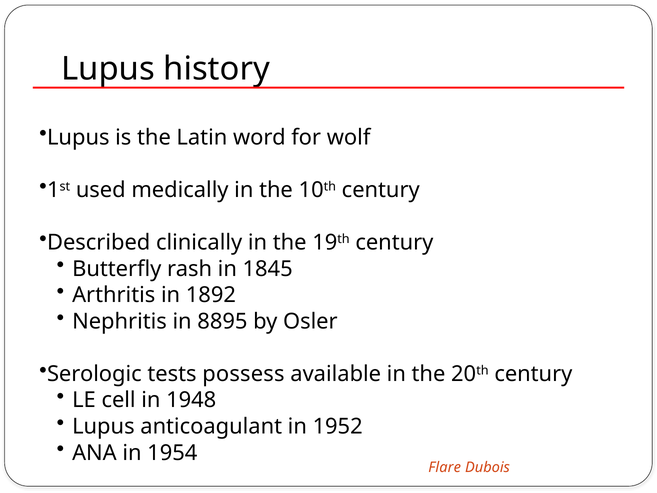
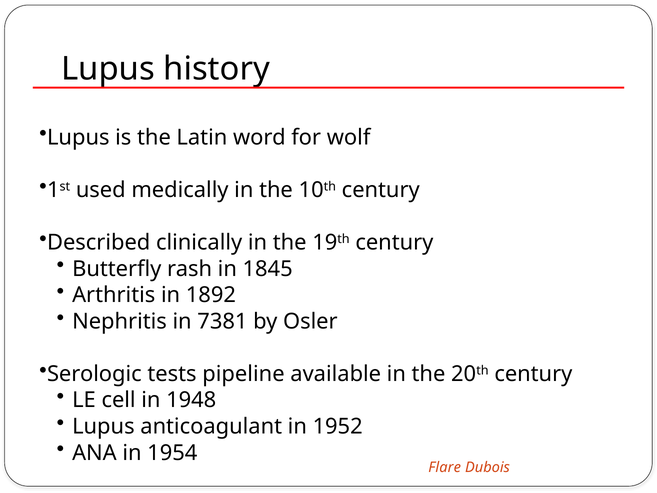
8895: 8895 -> 7381
possess: possess -> pipeline
